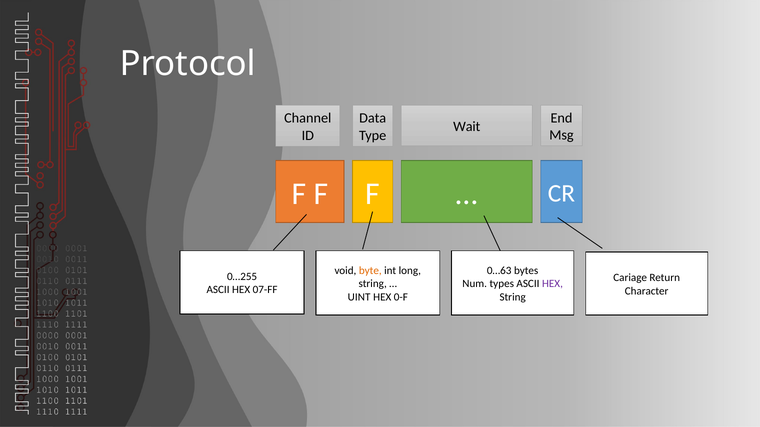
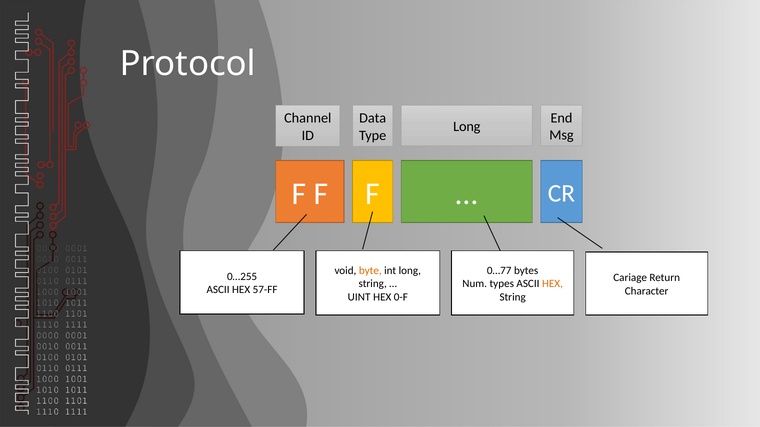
Wait at (467, 127): Wait -> Long
0…63: 0…63 -> 0…77
HEX at (552, 284) colour: purple -> orange
07-FF: 07-FF -> 57-FF
